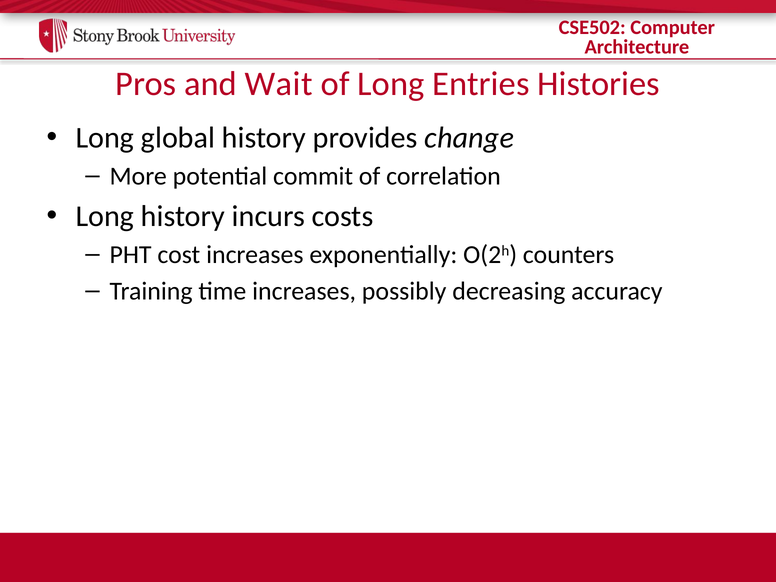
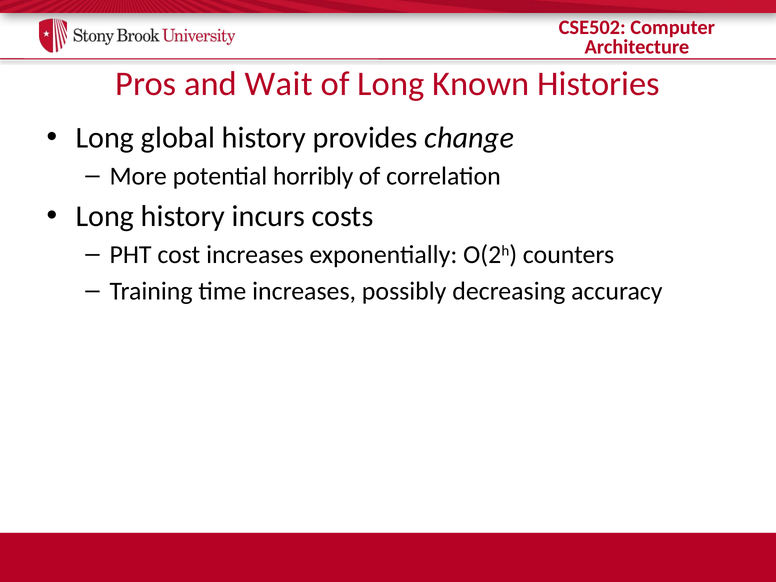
Entries: Entries -> Known
commit: commit -> horribly
